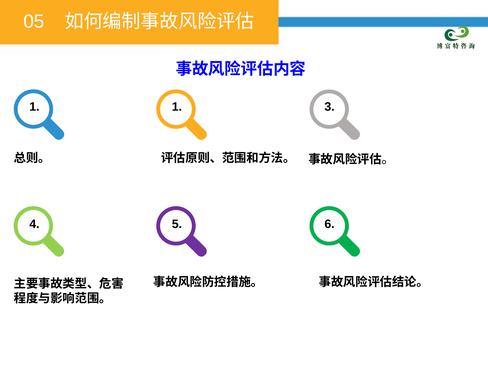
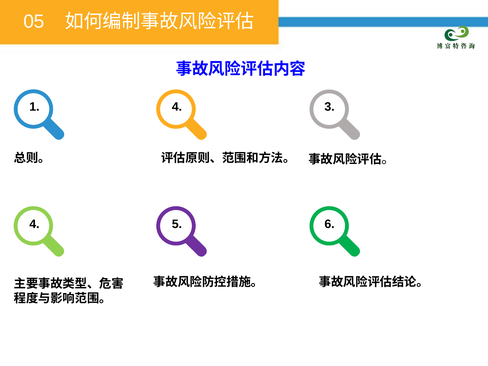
1 1: 1 -> 4
